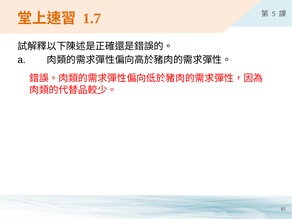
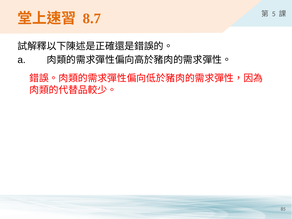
1.7: 1.7 -> 8.7
